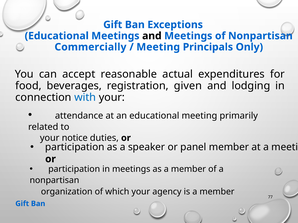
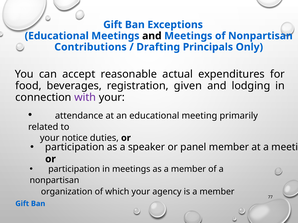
Commercially: Commercially -> Contributions
Meeting at (158, 47): Meeting -> Drafting
with colour: blue -> purple
